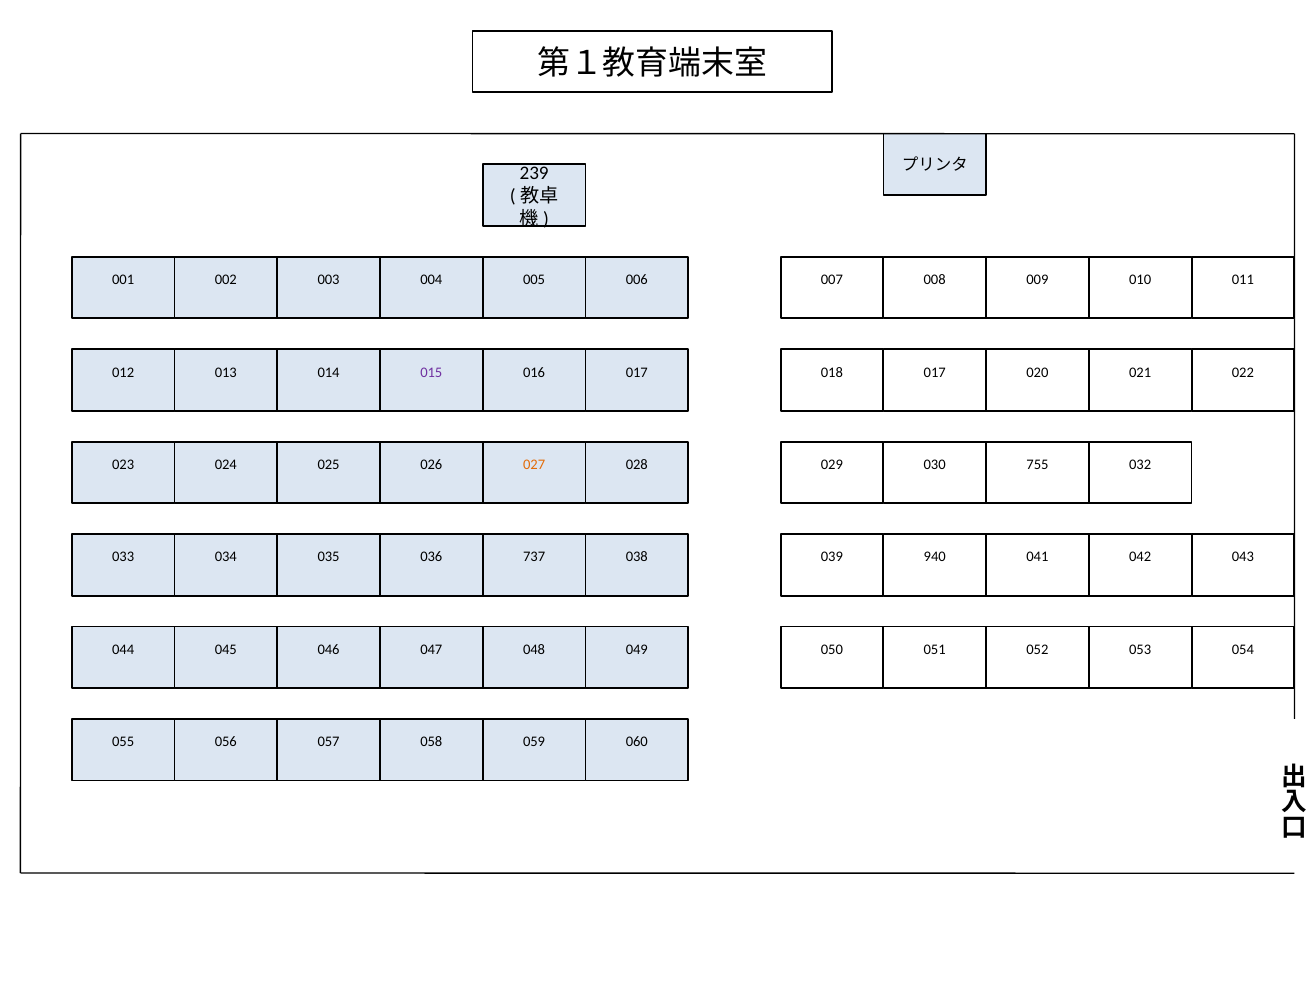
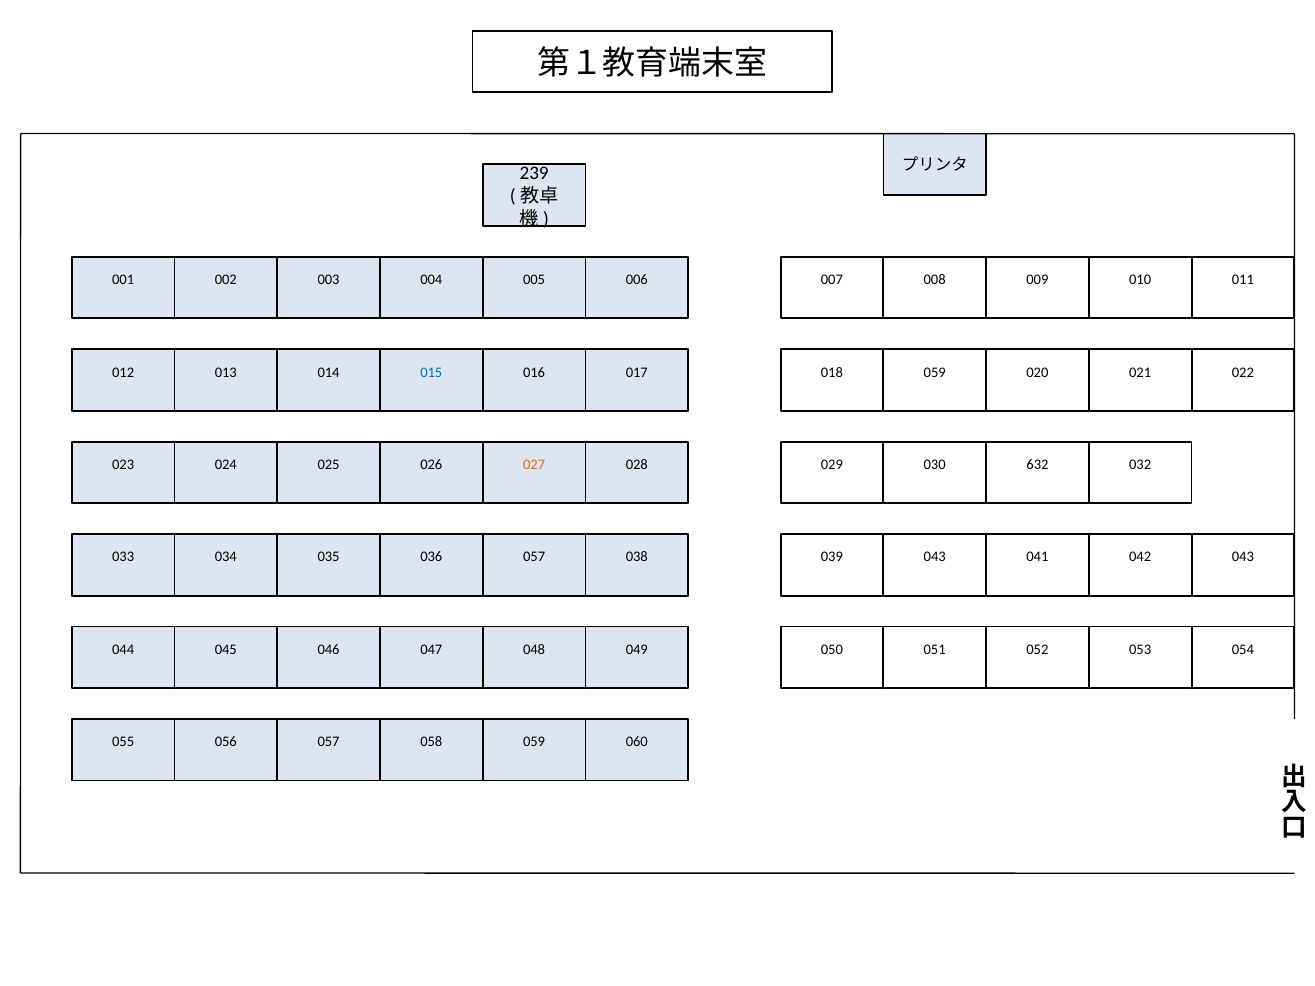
015 colour: purple -> blue
018 017: 017 -> 059
755: 755 -> 632
036 737: 737 -> 057
039 940: 940 -> 043
